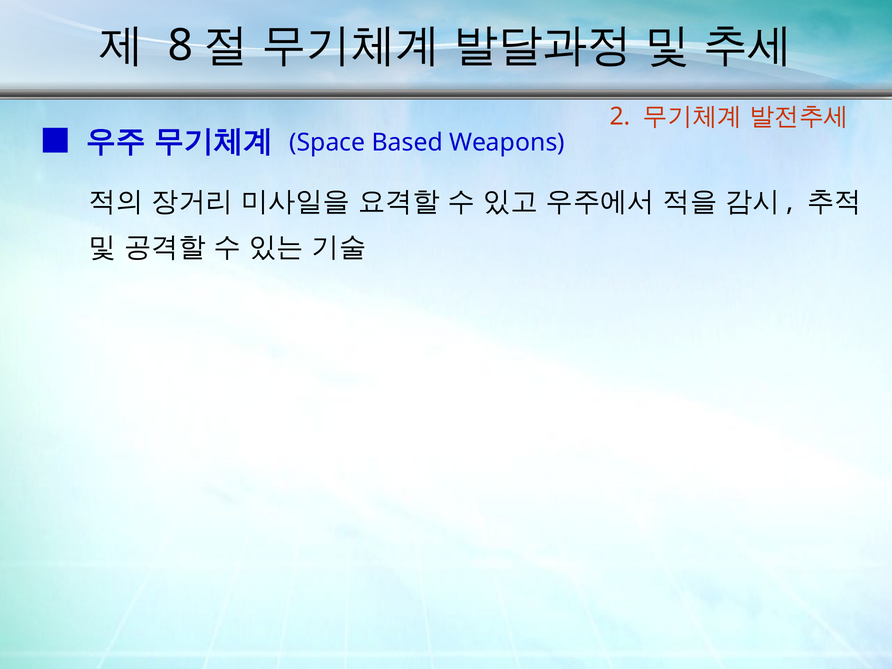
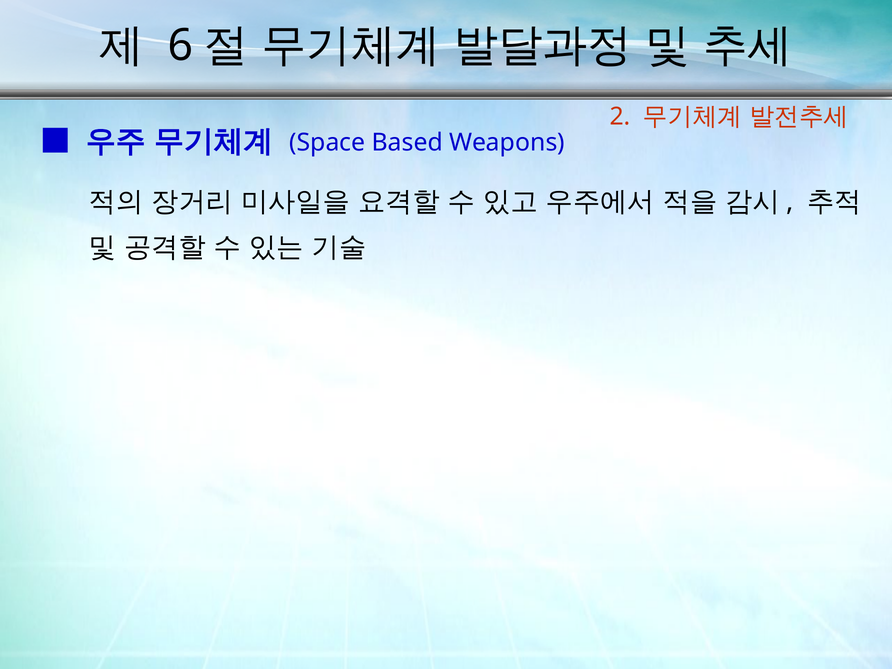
8: 8 -> 6
